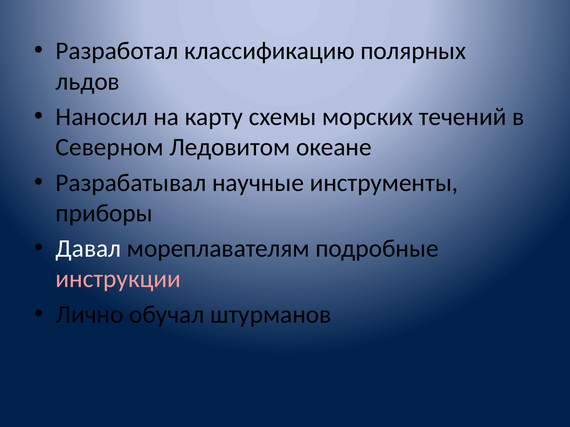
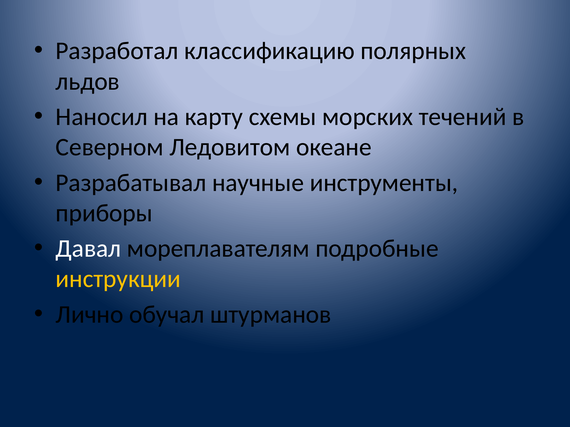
инструкции colour: pink -> yellow
